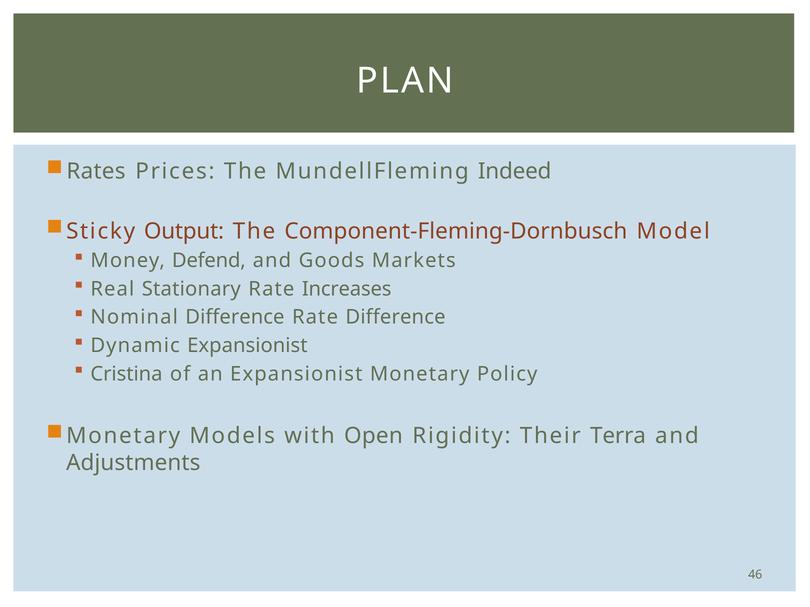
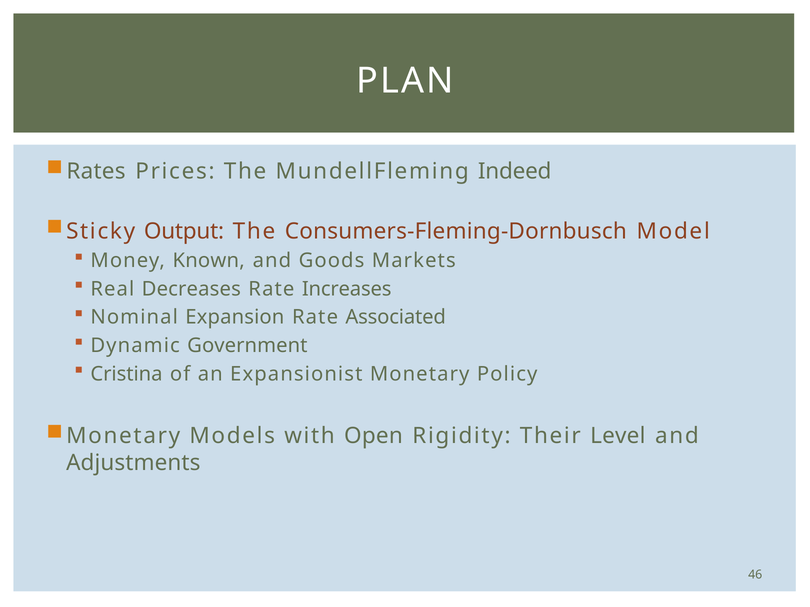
Component-Fleming-Dornbusch: Component-Fleming-Dornbusch -> Consumers-Fleming-Dornbusch
Defend: Defend -> Known
Stationary: Stationary -> Decreases
Nominal Difference: Difference -> Expansion
Rate Difference: Difference -> Associated
Dynamic Expansionist: Expansionist -> Government
Terra: Terra -> Level
